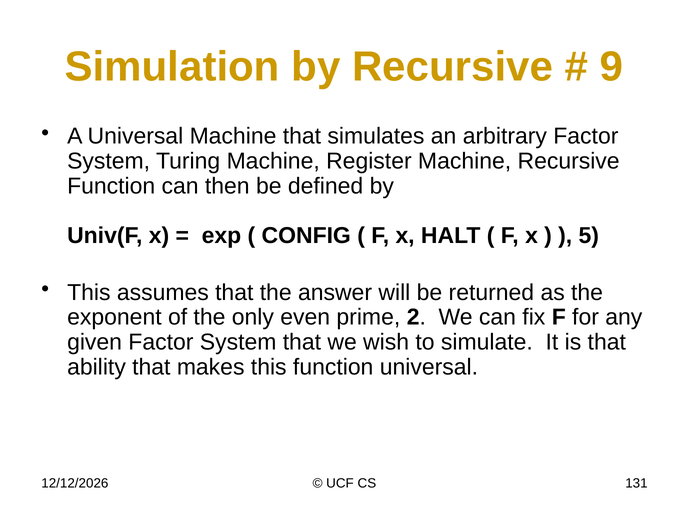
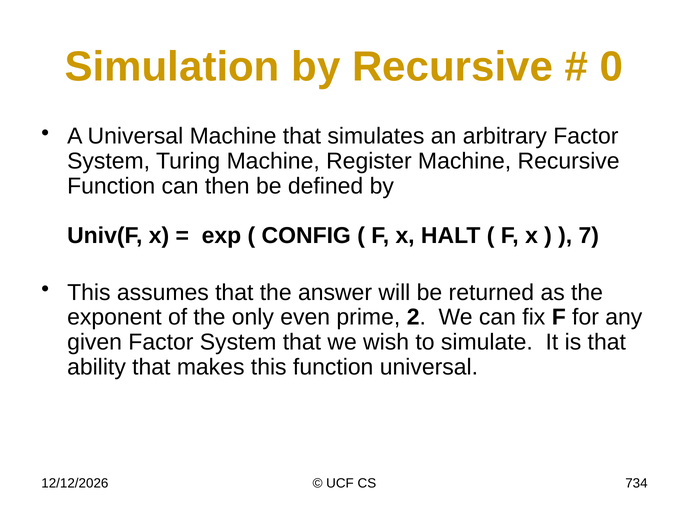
9: 9 -> 0
5: 5 -> 7
131: 131 -> 734
